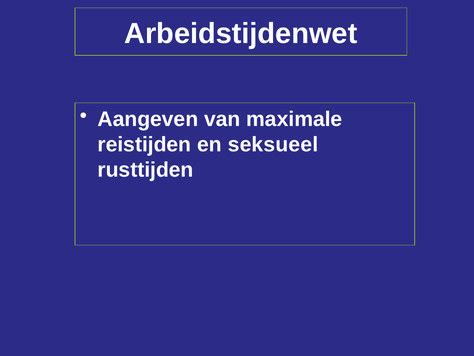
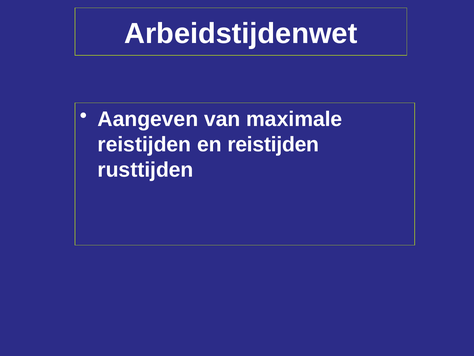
en seksueel: seksueel -> reistijden
